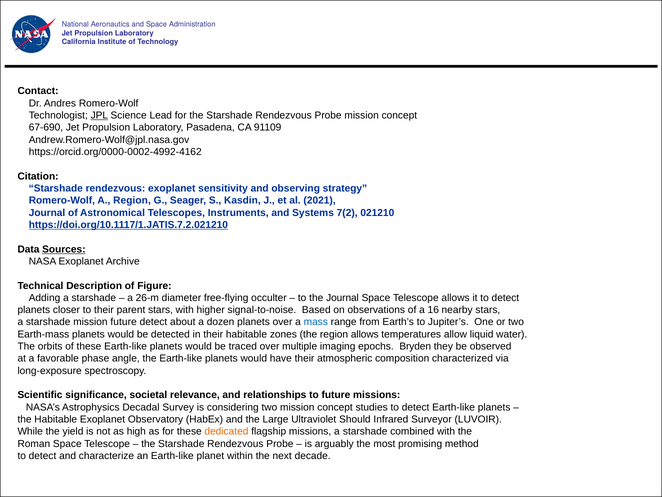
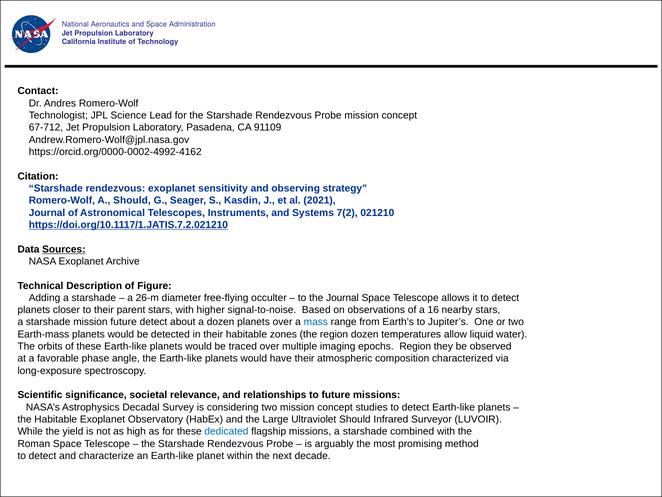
JPL underline: present -> none
67-690: 67-690 -> 67-712
A Region: Region -> Should
region allows: allows -> dozen
epochs Bryden: Bryden -> Region
dedicated colour: orange -> blue
